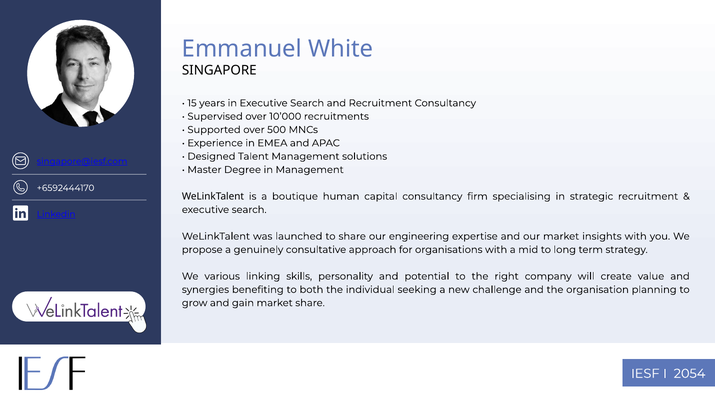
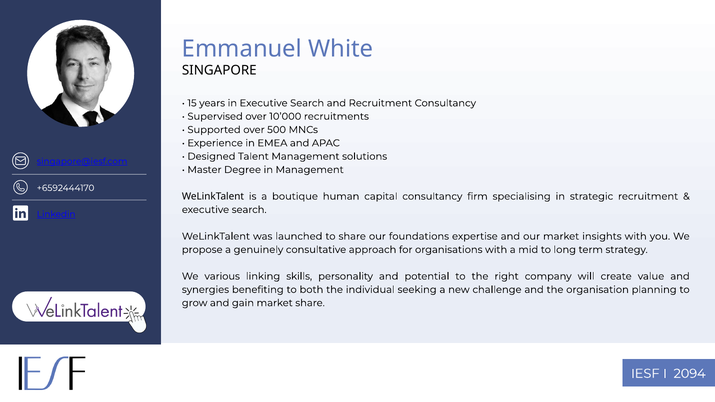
engineering: engineering -> foundations
2054: 2054 -> 2094
